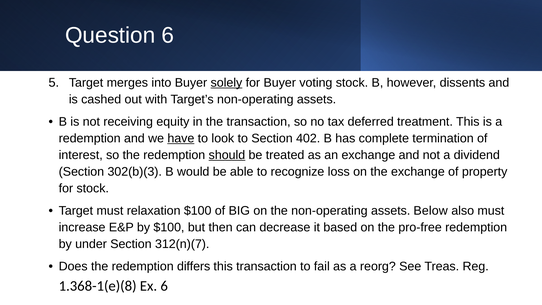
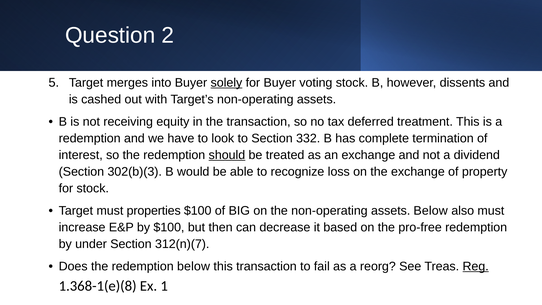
Question 6: 6 -> 2
have underline: present -> none
402: 402 -> 332
relaxation: relaxation -> properties
redemption differs: differs -> below
Reg underline: none -> present
Ex 6: 6 -> 1
